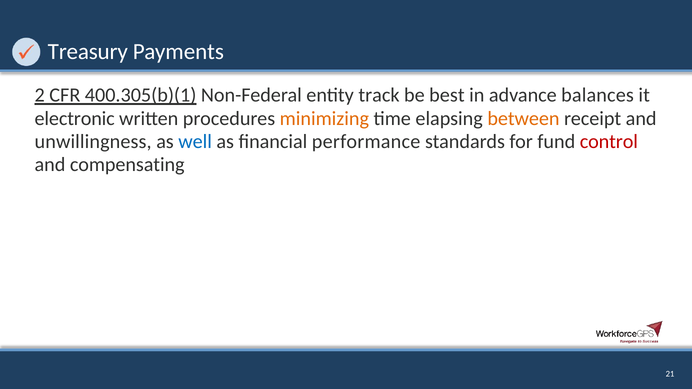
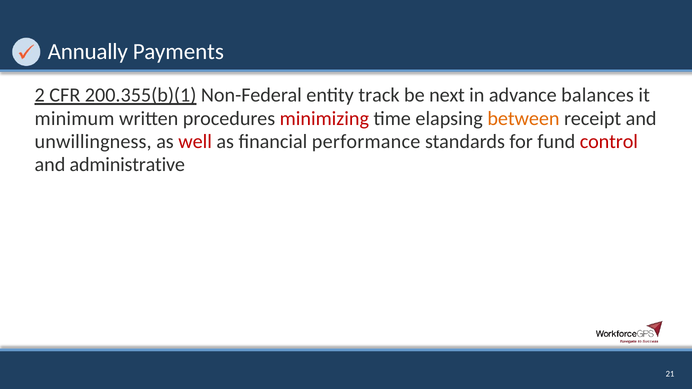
Treasury: Treasury -> Annually
400.305(b)(1: 400.305(b)(1 -> 200.355(b)(1
best: best -> next
electronic: electronic -> minimum
minimizing colour: orange -> red
well colour: blue -> red
compensating: compensating -> administrative
